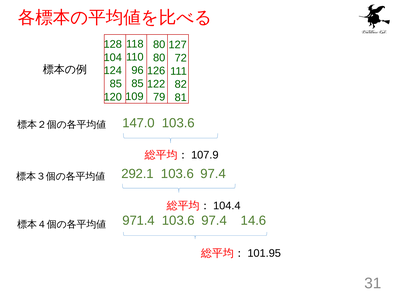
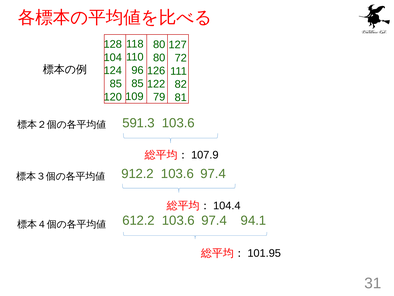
147.0: 147.0 -> 591.3
292.1: 292.1 -> 912.2
971.4: 971.4 -> 612.2
14.6: 14.6 -> 94.1
